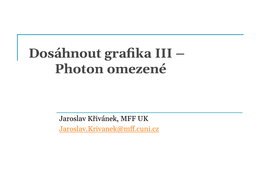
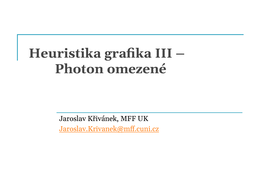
Dosáhnout: Dosáhnout -> Heuristika
